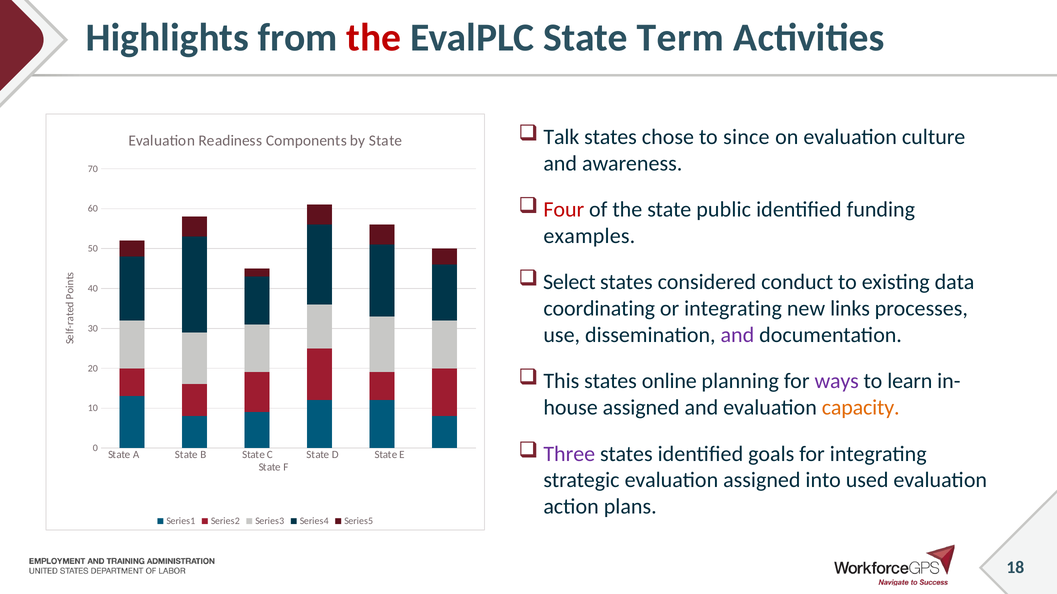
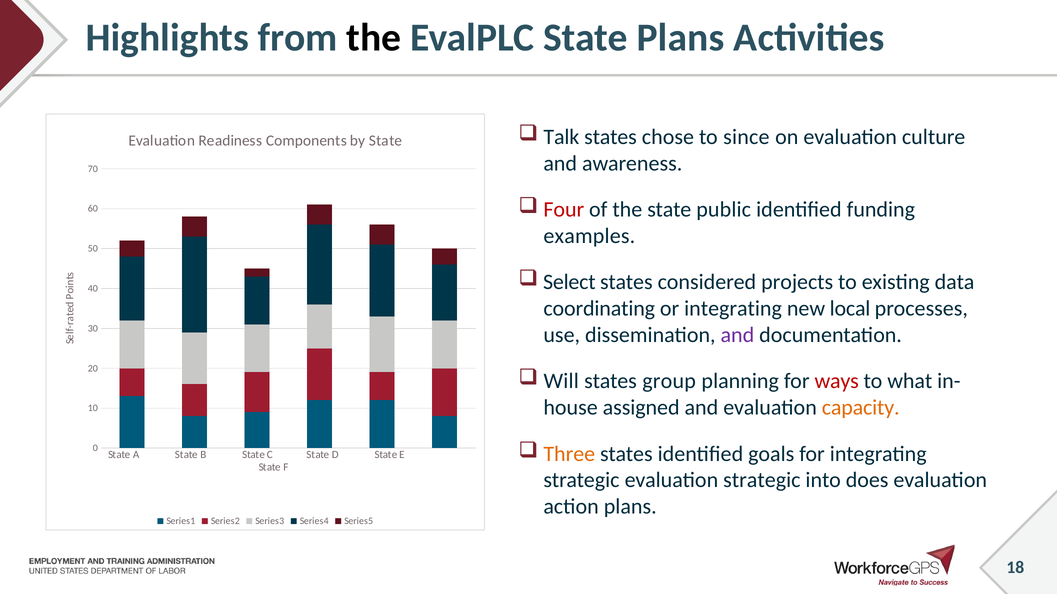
the at (374, 38) colour: red -> black
State Term: Term -> Plans
conduct: conduct -> projects
links: links -> local
This: This -> Will
online: online -> group
ways colour: purple -> red
learn: learn -> what
Three colour: purple -> orange
evaluation assigned: assigned -> strategic
used: used -> does
